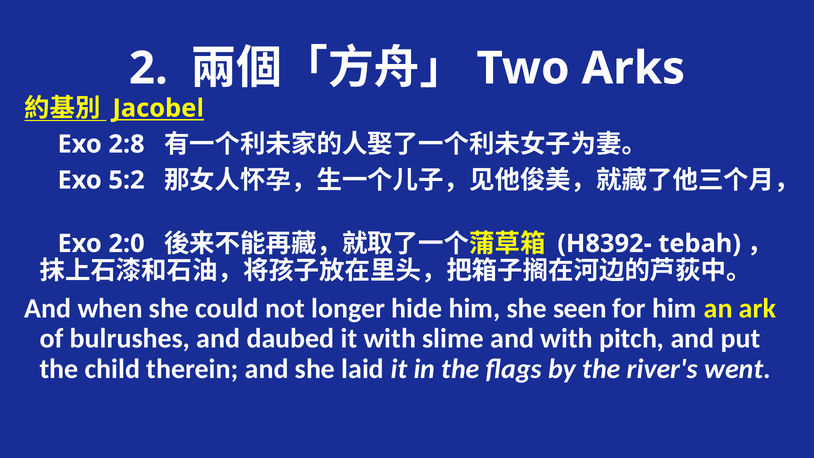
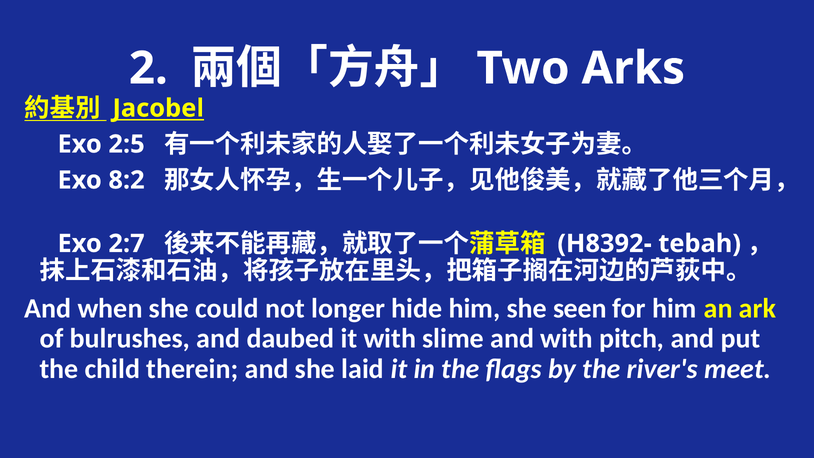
2:8: 2:8 -> 2:5
5:2: 5:2 -> 8:2
2:0: 2:0 -> 2:7
went: went -> meet
